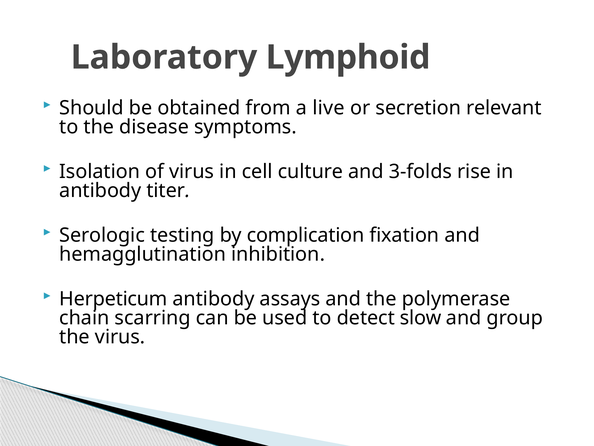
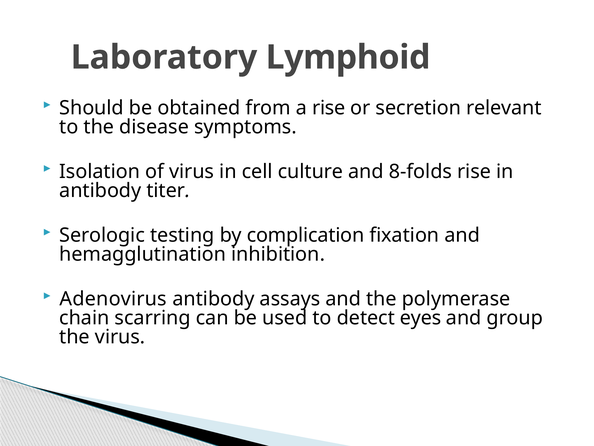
a live: live -> rise
3-folds: 3-folds -> 8-folds
Herpeticum: Herpeticum -> Adenovirus
slow: slow -> eyes
